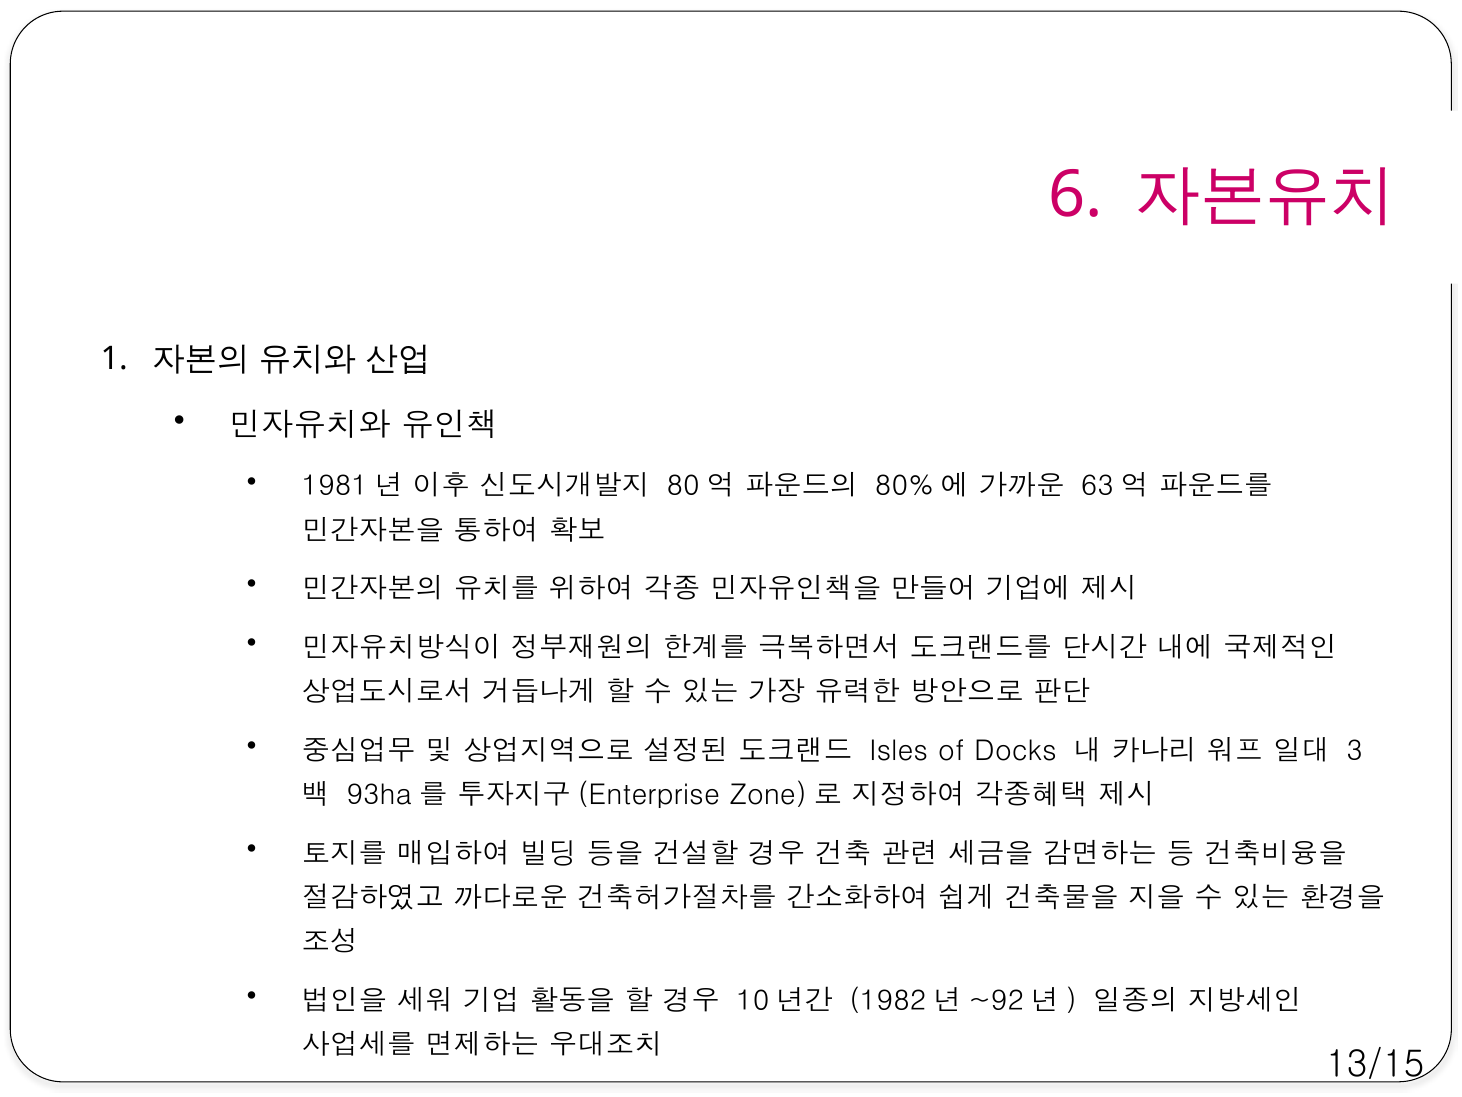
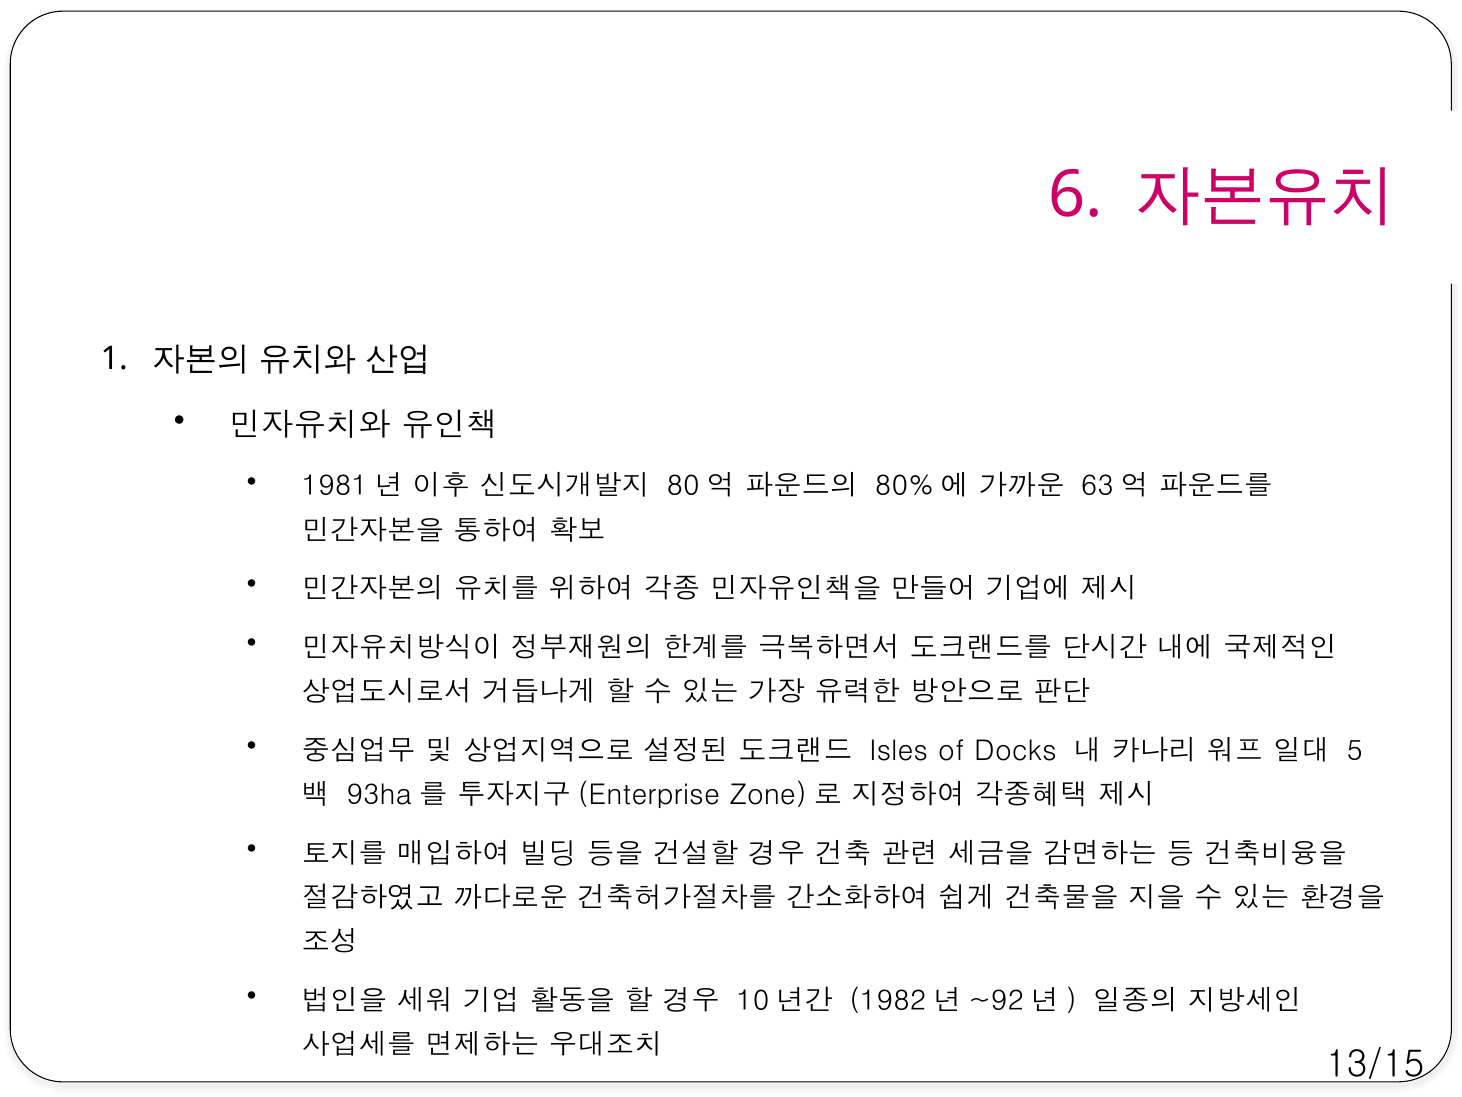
3: 3 -> 5
